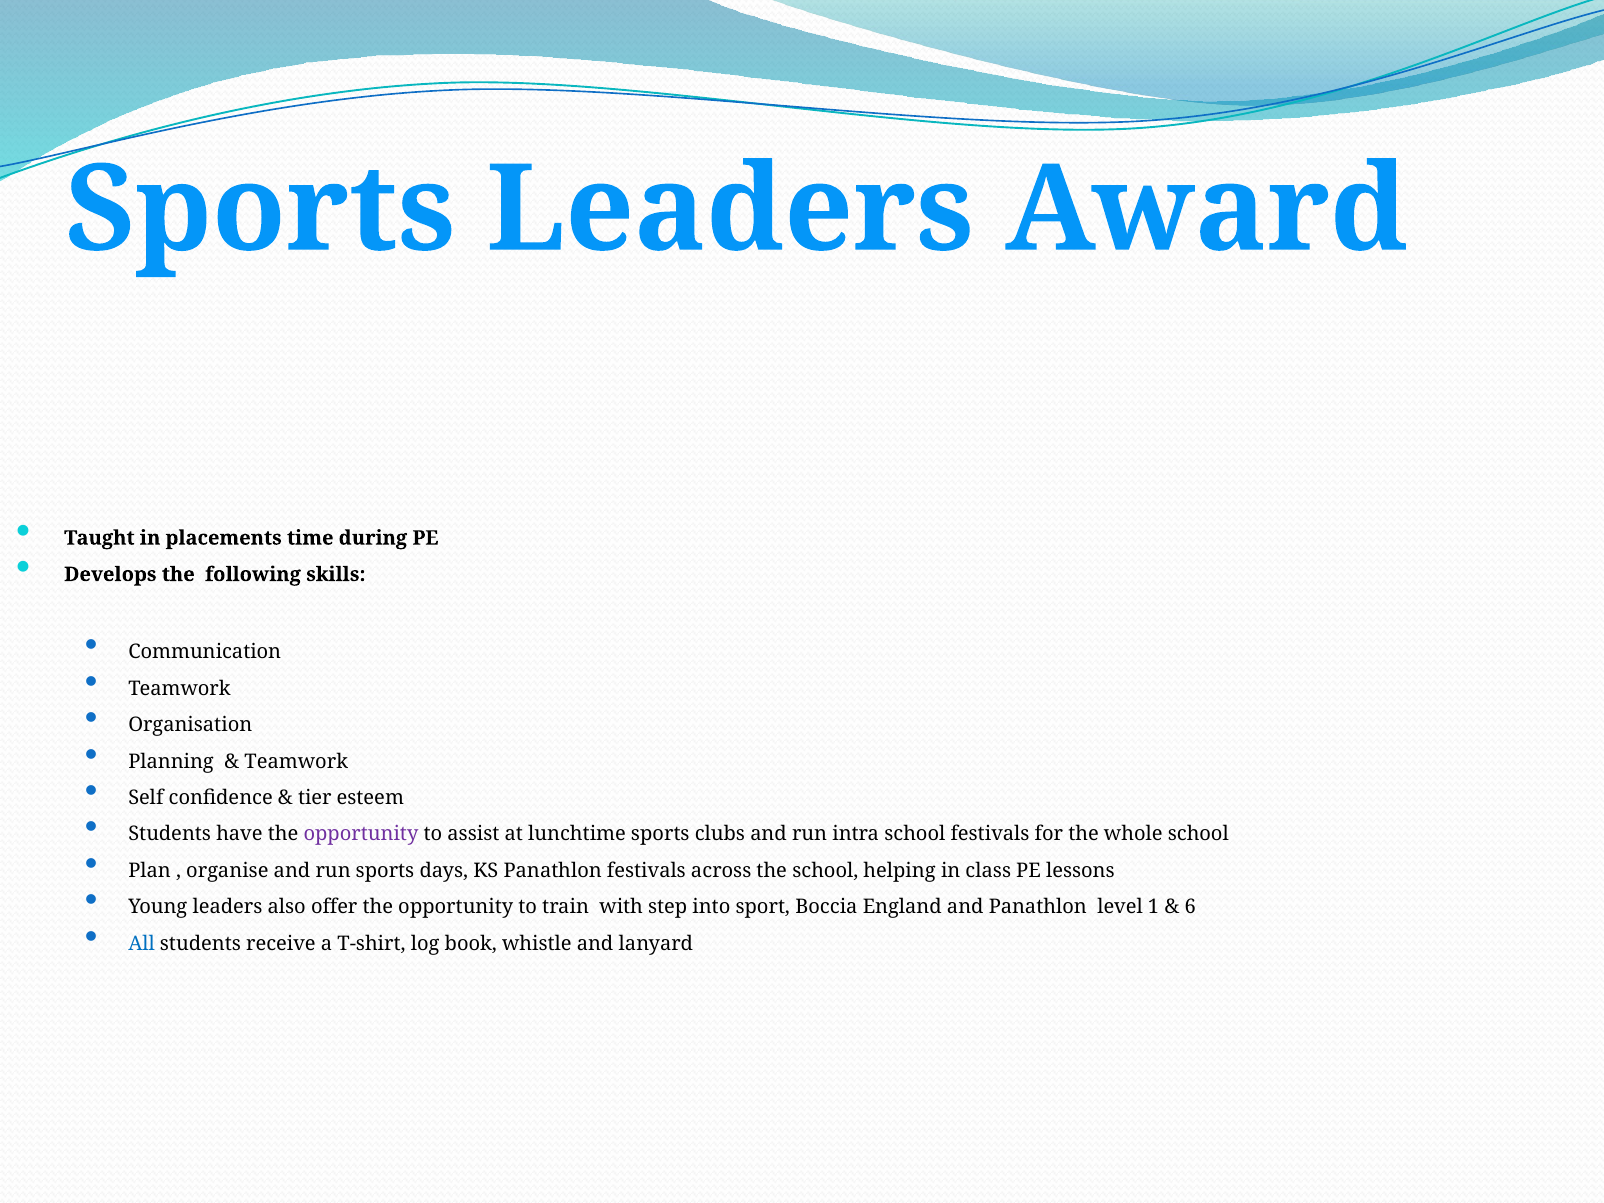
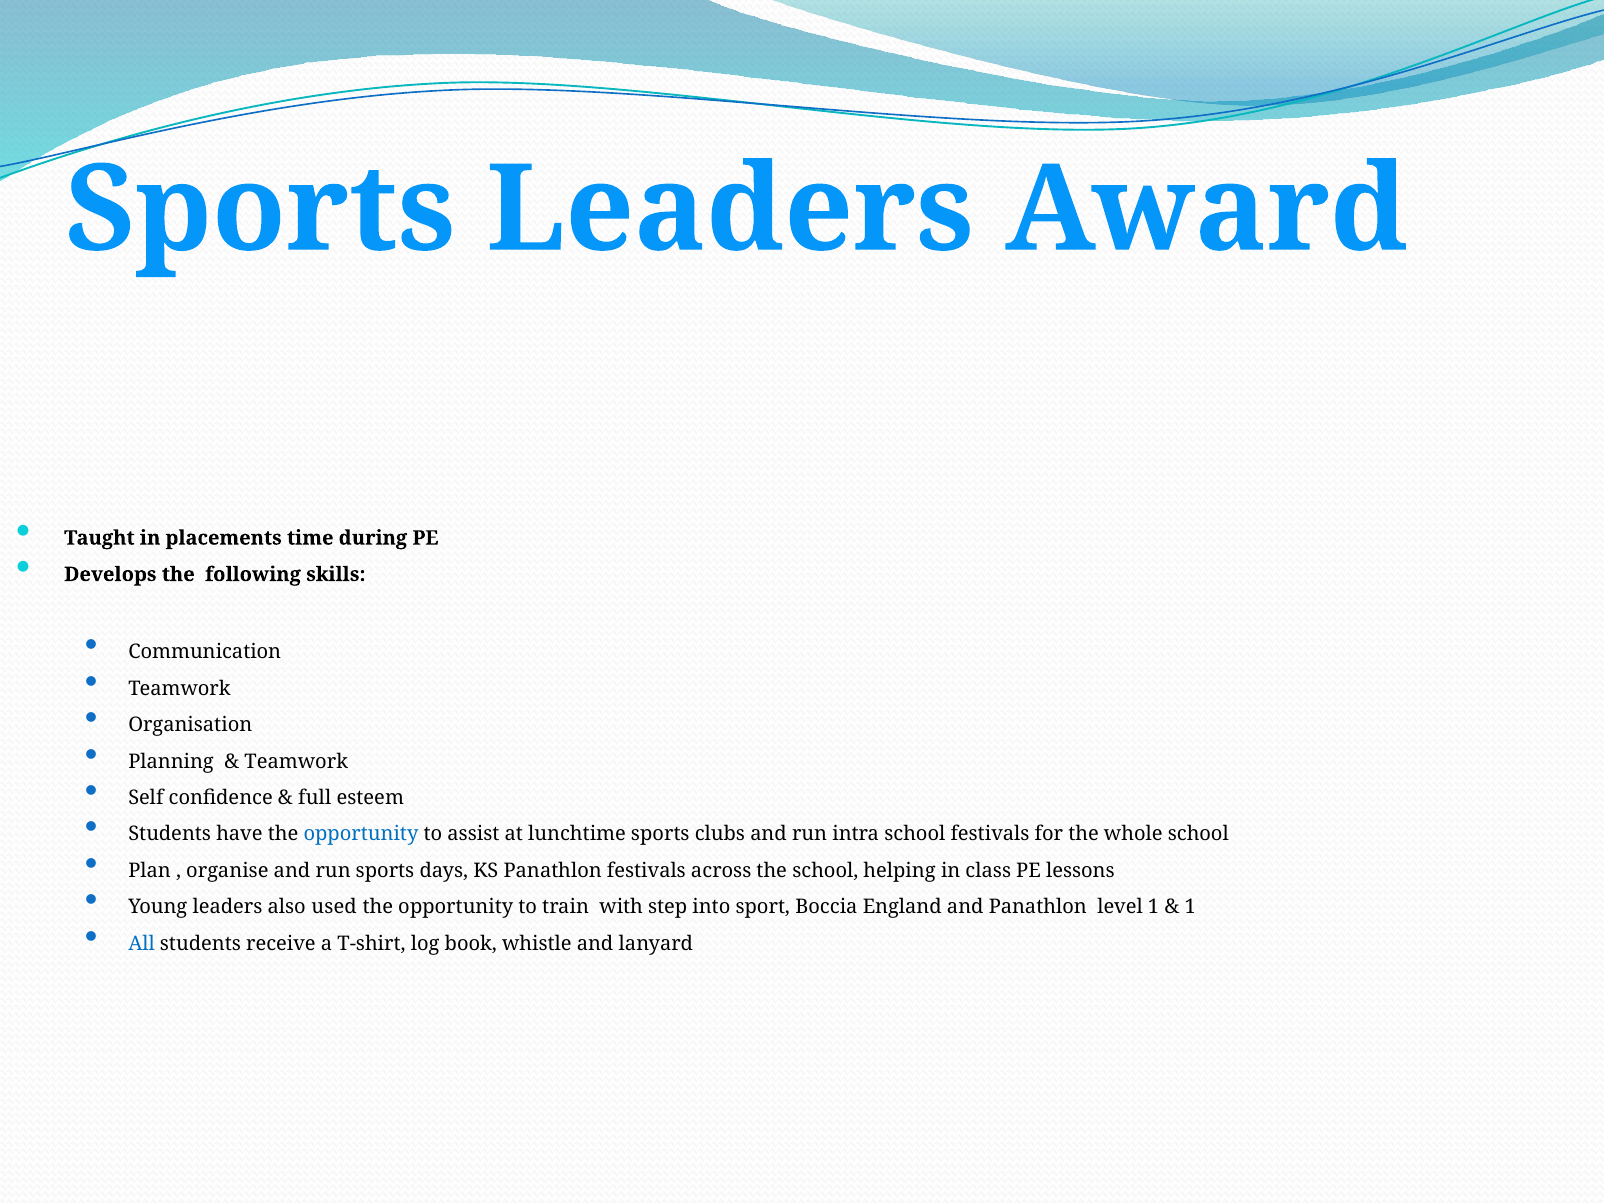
tier: tier -> full
opportunity at (361, 834) colour: purple -> blue
offer: offer -> used
6 at (1190, 907): 6 -> 1
